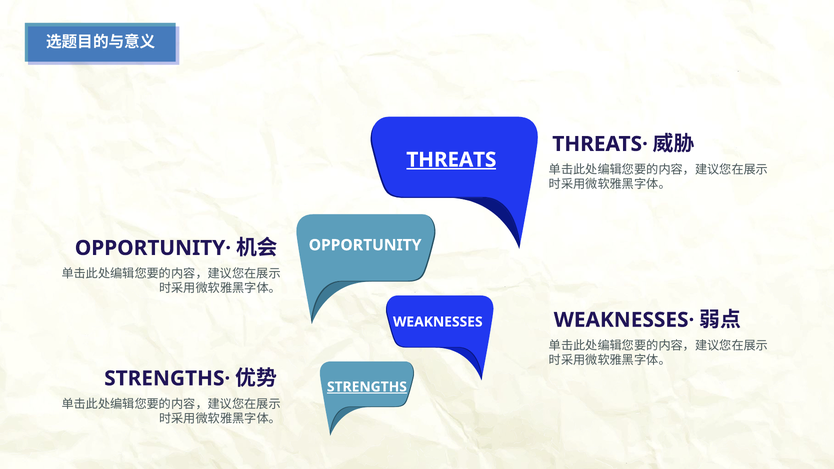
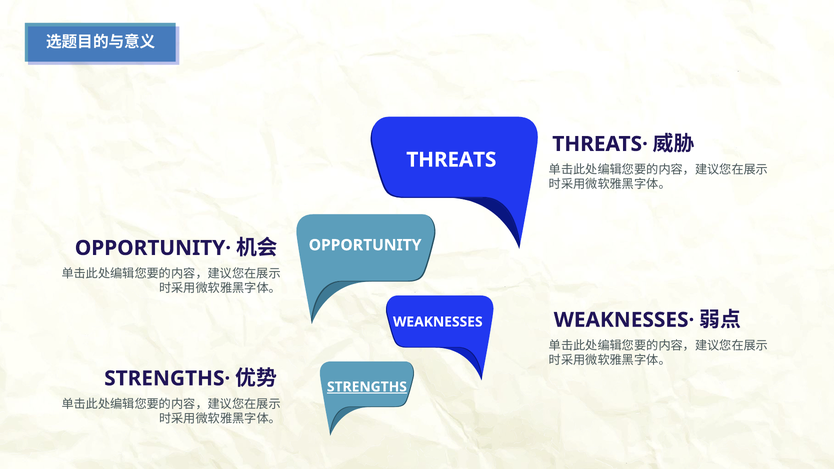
THREATS underline: present -> none
